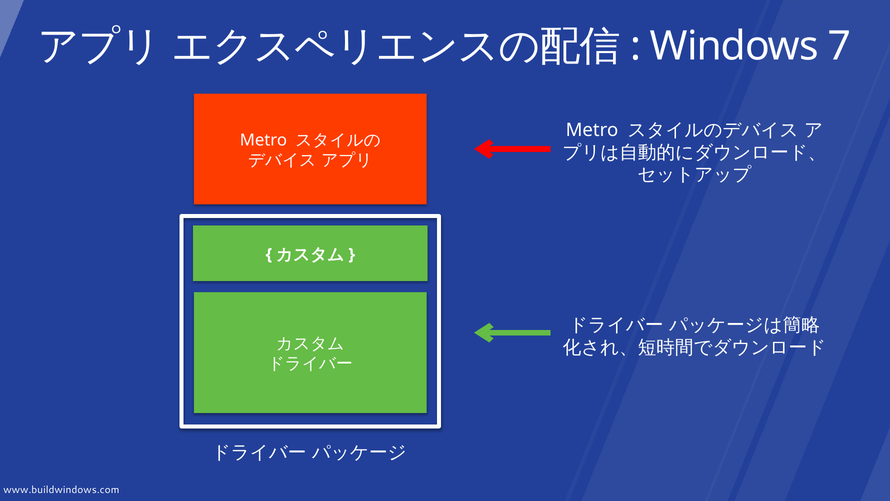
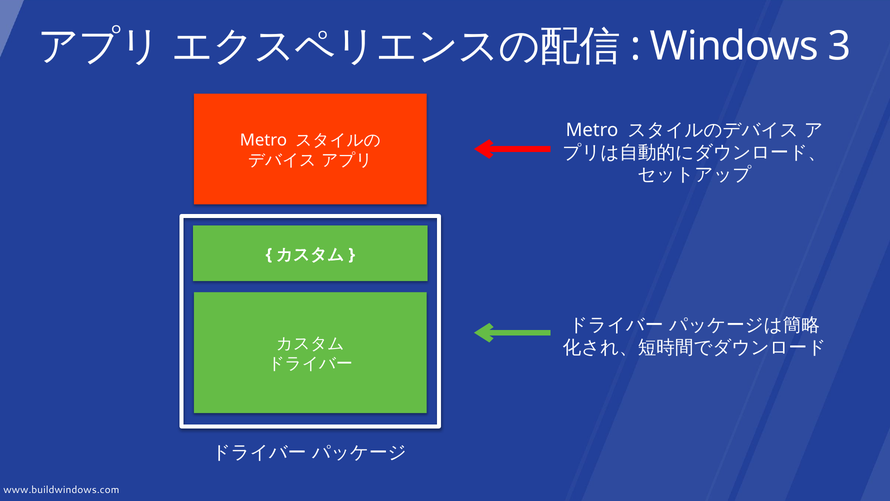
7: 7 -> 3
